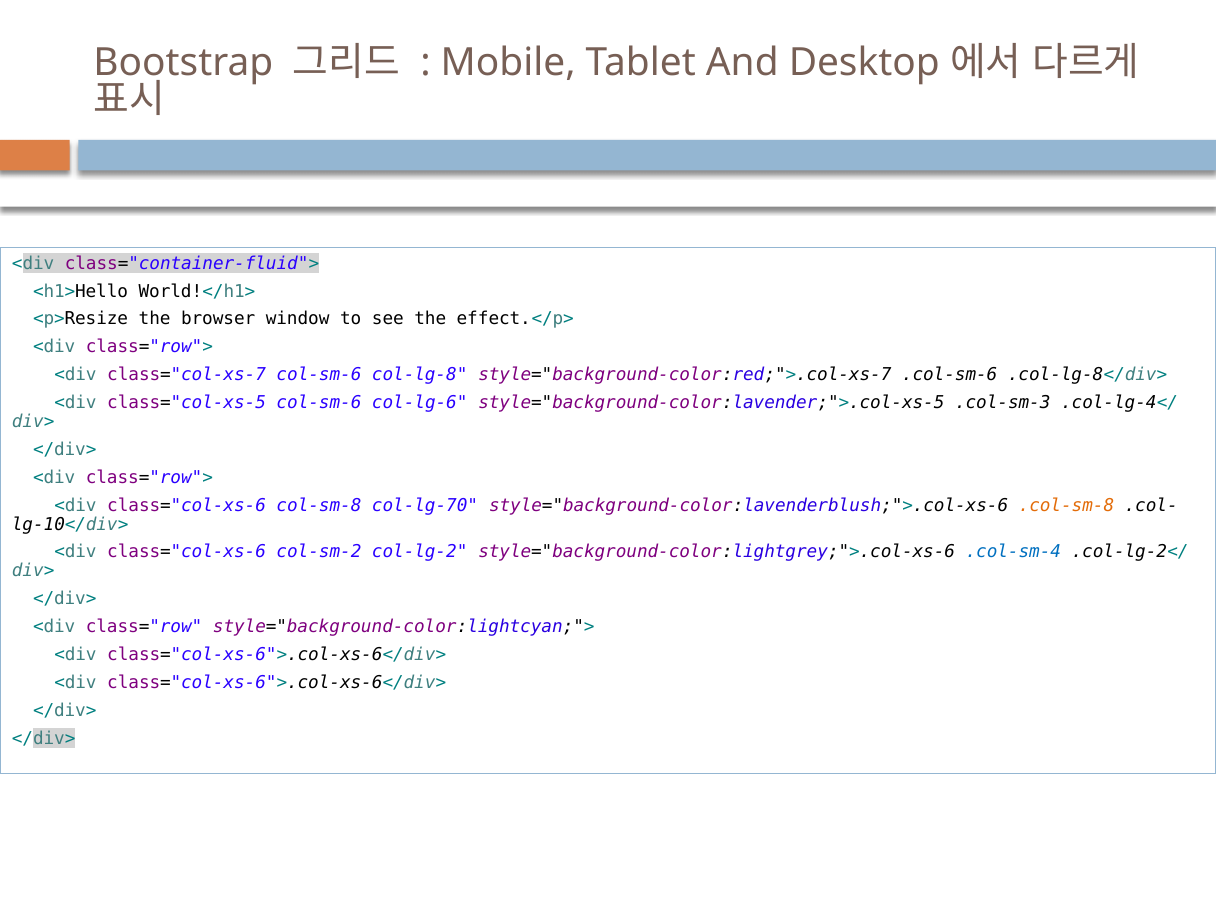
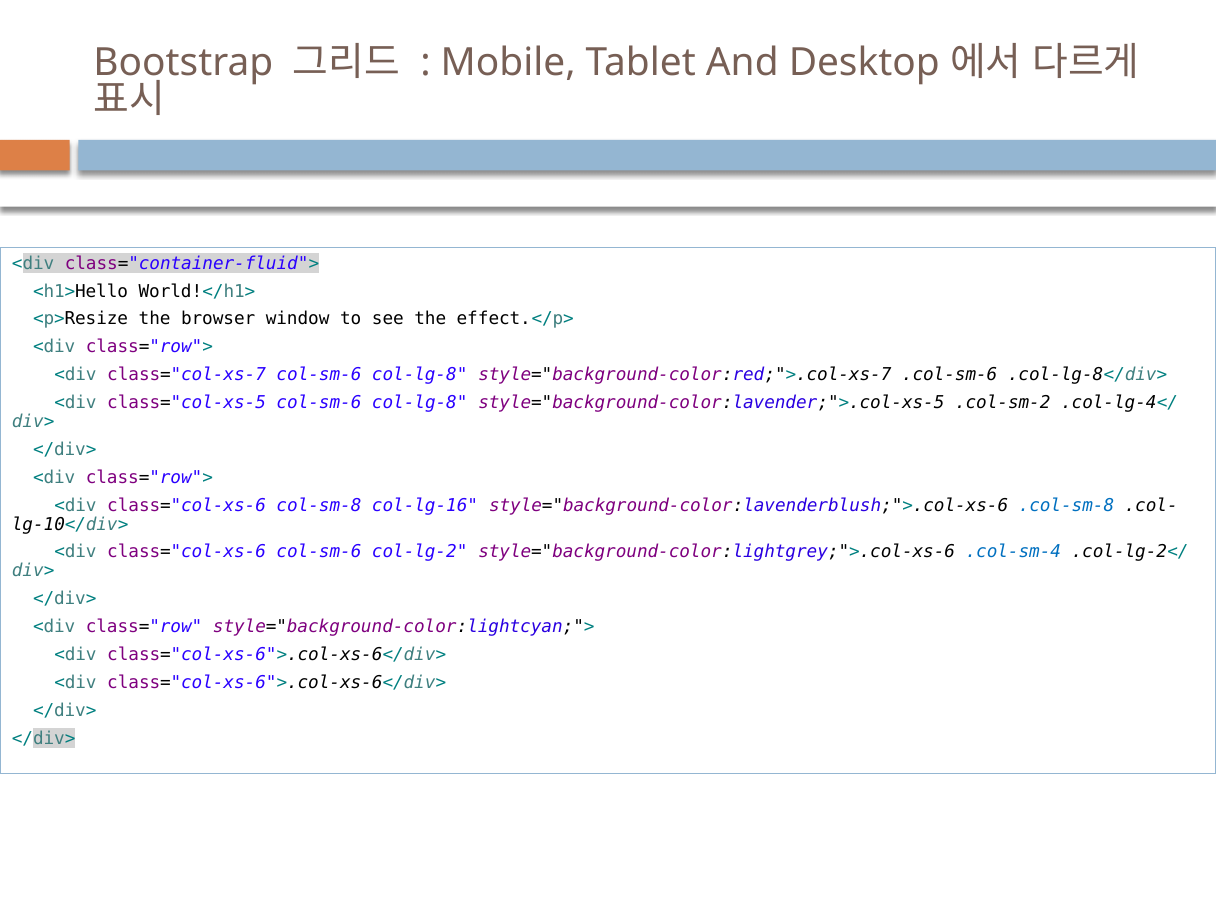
class="col-xs-5 col-sm-6 col-lg-6: col-lg-6 -> col-lg-8
.col-sm-3: .col-sm-3 -> .col-sm-2
col-lg-70: col-lg-70 -> col-lg-16
.col-sm-8 colour: orange -> blue
class="col-xs-6 col-sm-2: col-sm-2 -> col-sm-6
